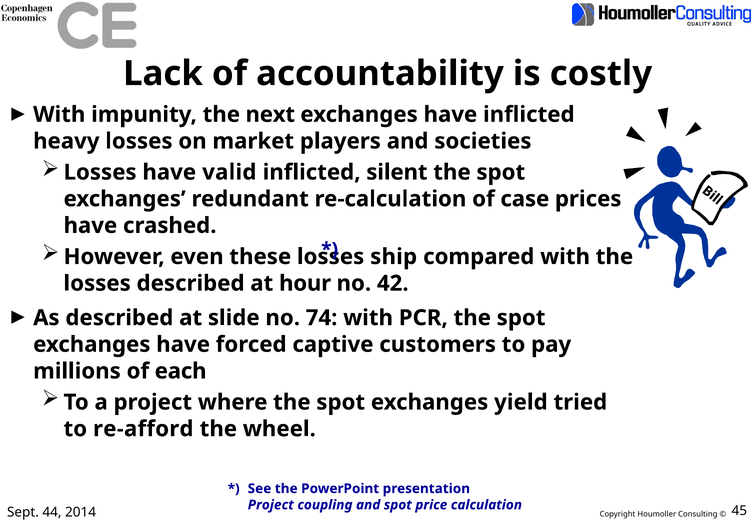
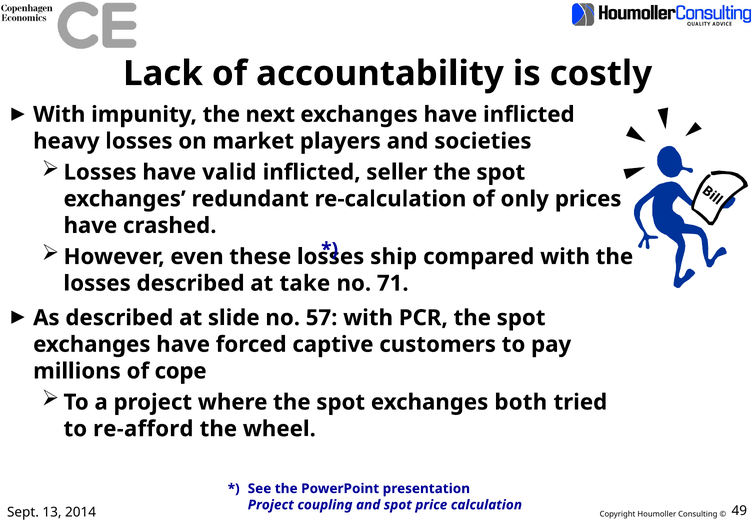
silent: silent -> seller
case: case -> only
hour: hour -> take
42: 42 -> 71
74: 74 -> 57
each: each -> cope
yield: yield -> both
44: 44 -> 13
45: 45 -> 49
